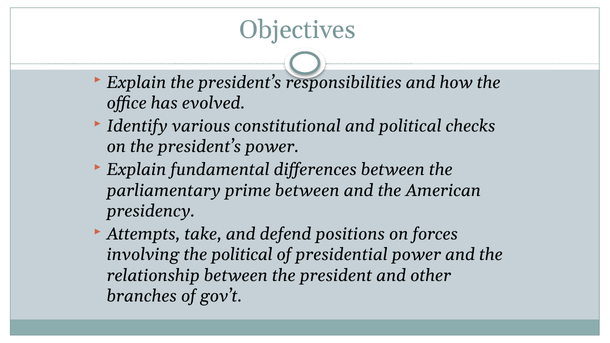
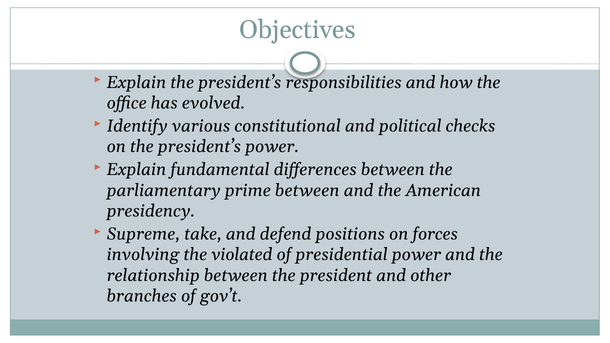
Attempts: Attempts -> Supreme
the political: political -> violated
